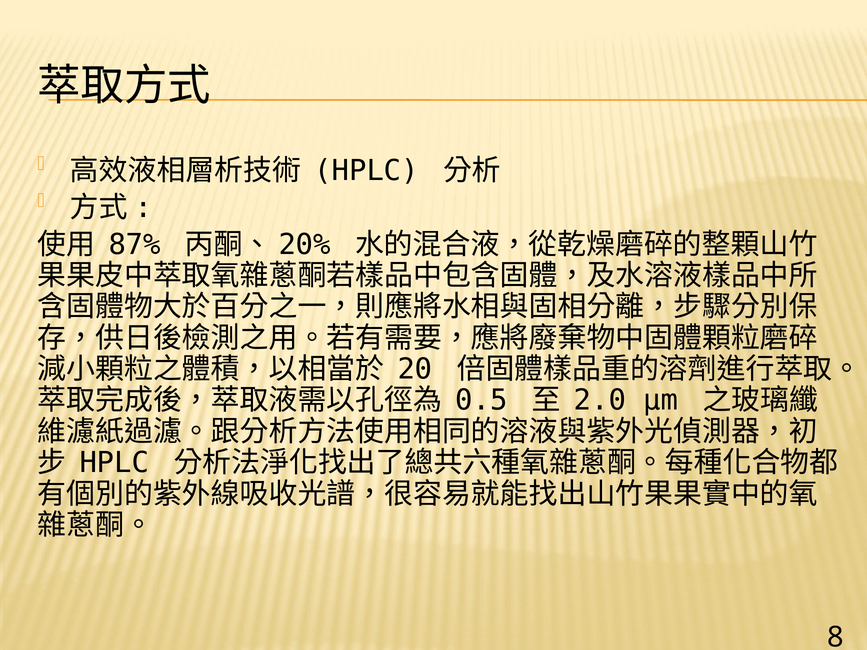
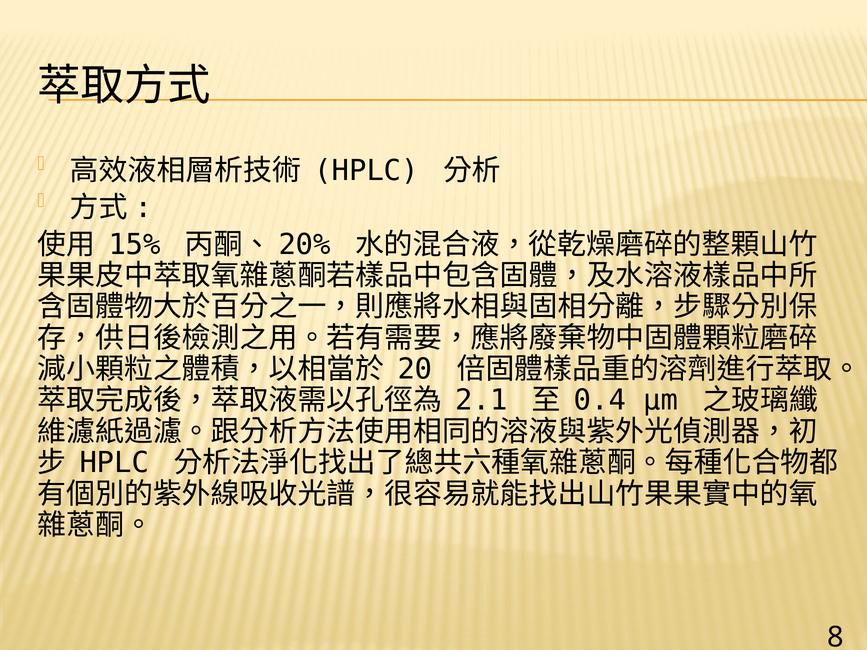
87%: 87% -> 15%
0.5: 0.5 -> 2.1
2.0: 2.0 -> 0.4
